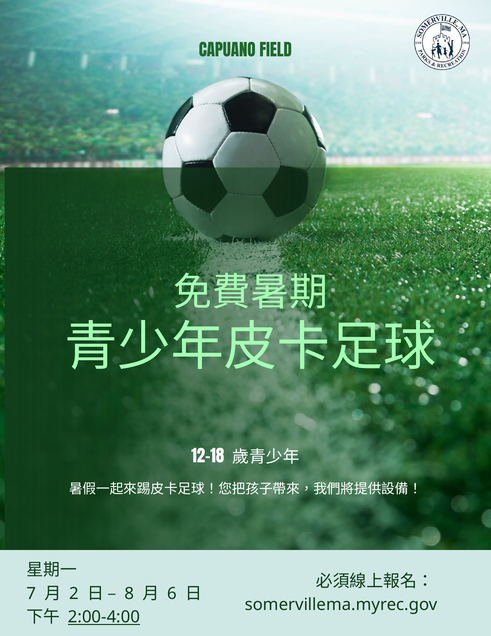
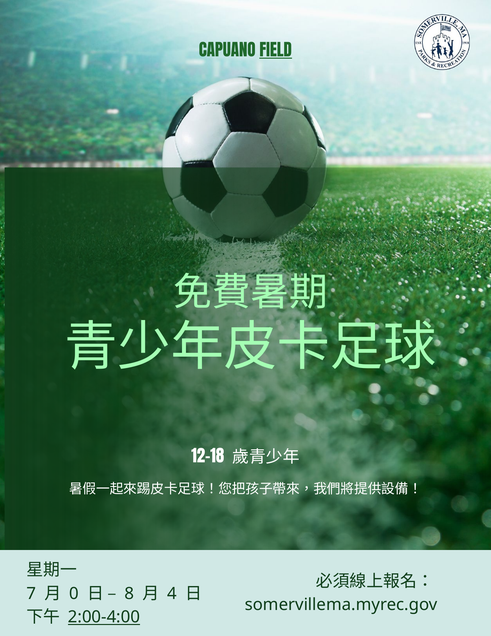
FIELD underline: none -> present
2: 2 -> 0
6: 6 -> 4
